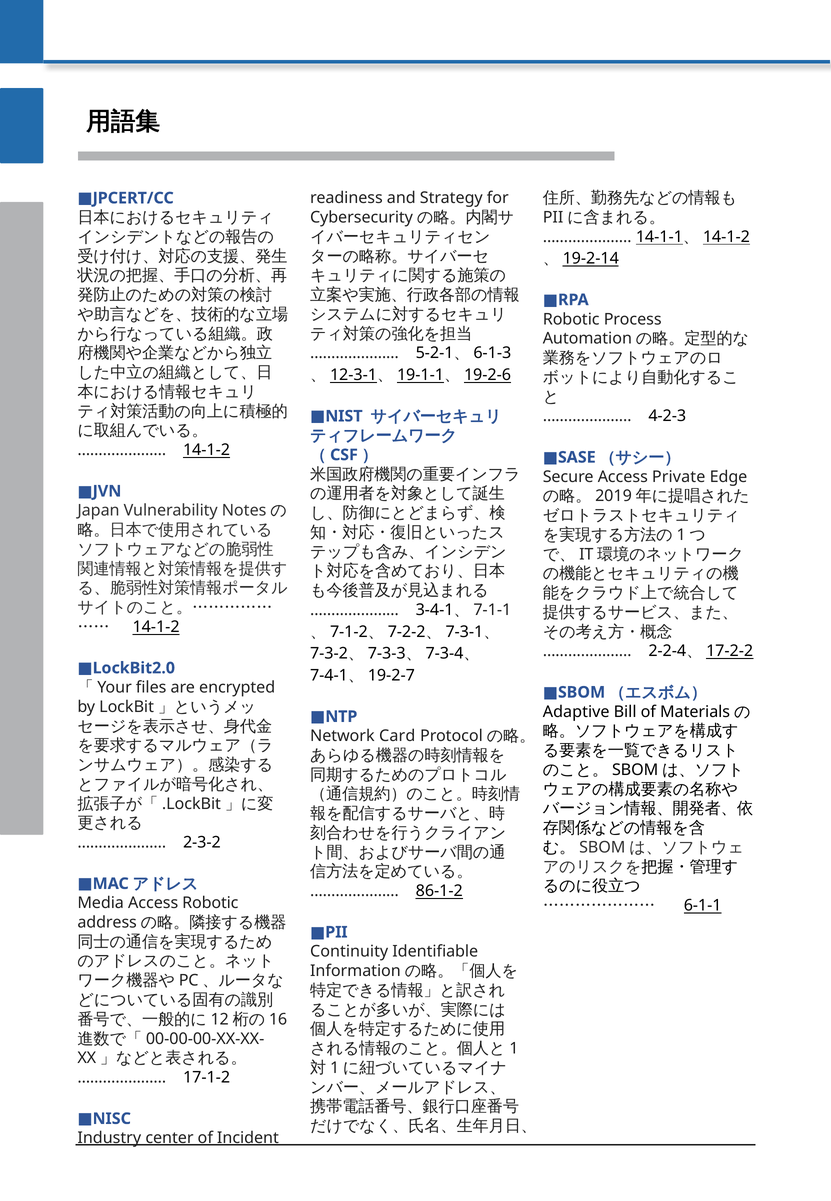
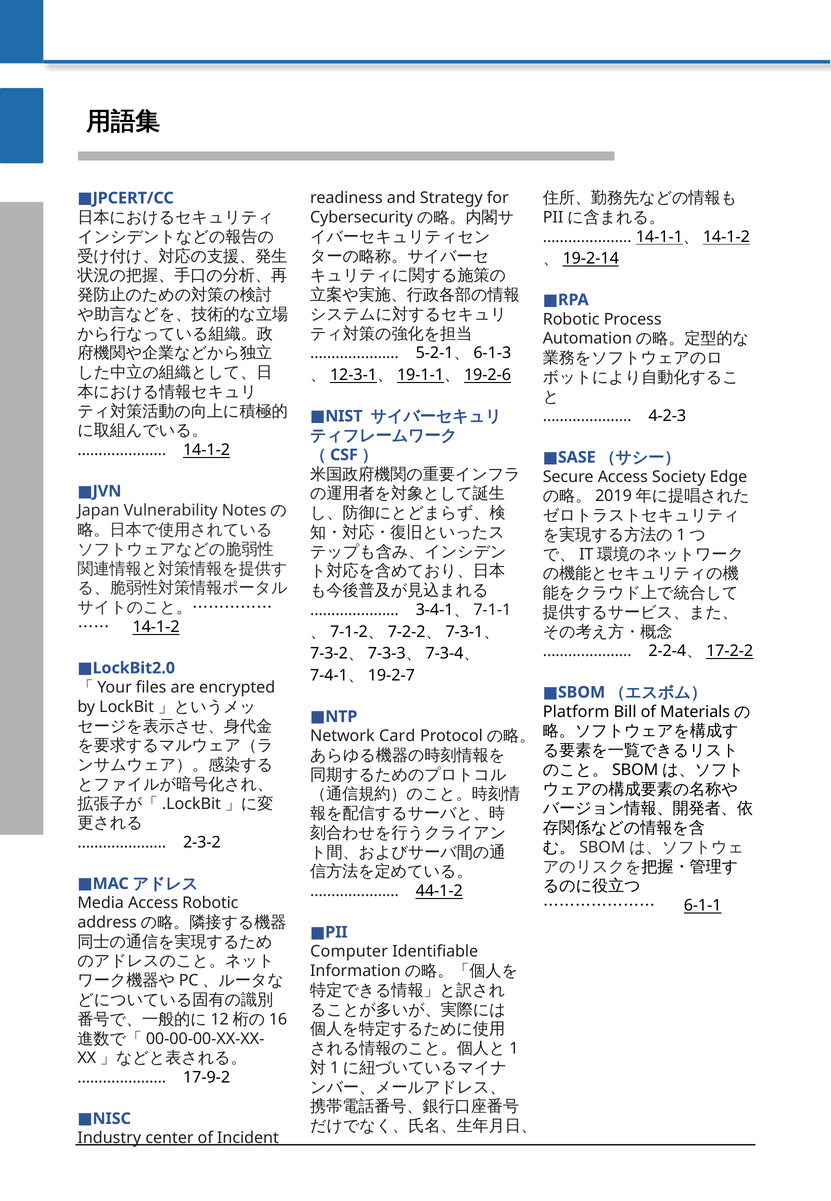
Private: Private -> Society
Adaptive: Adaptive -> Platform
86-1-2: 86-1-2 -> 44-1-2
Continuity: Continuity -> Computer
17-1-2: 17-1-2 -> 17-9-2
